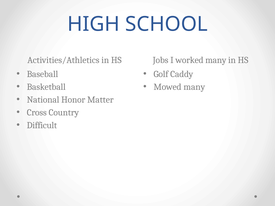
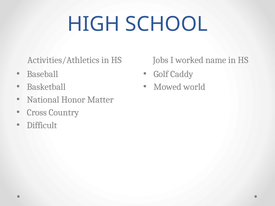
worked many: many -> name
Mowed many: many -> world
